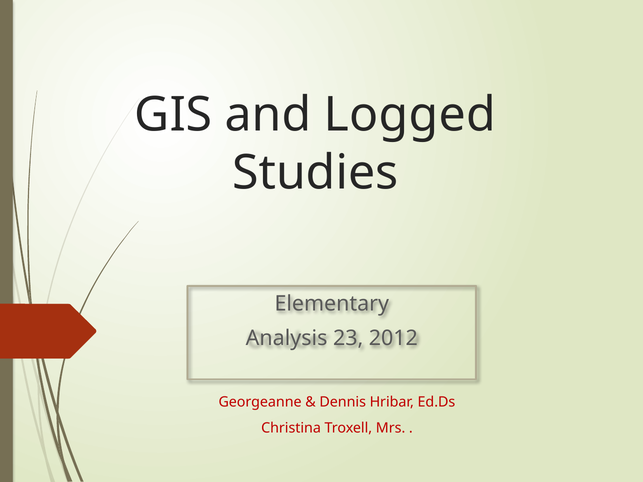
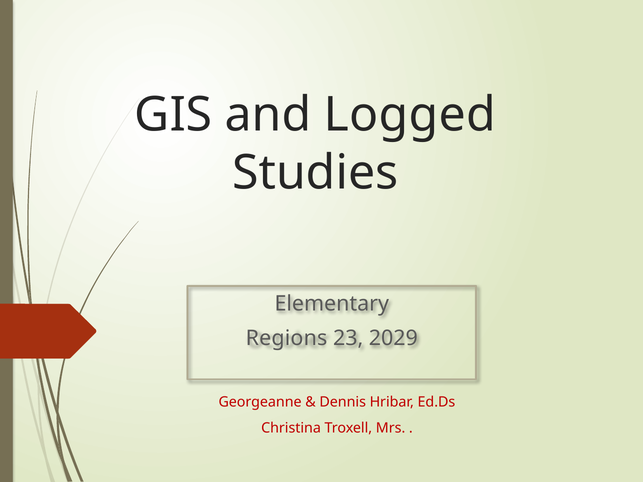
Analysis: Analysis -> Regions
2012: 2012 -> 2029
